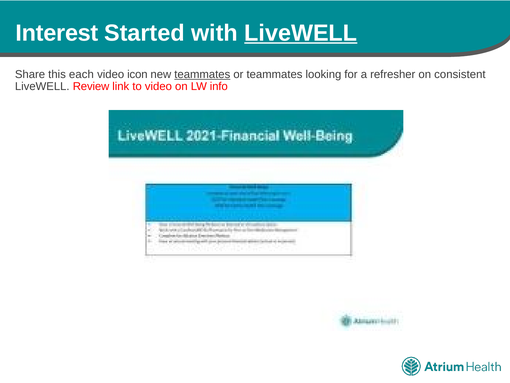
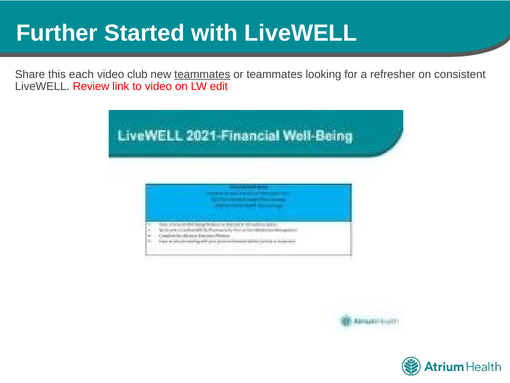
Interest: Interest -> Further
LiveWELL at (301, 33) underline: present -> none
icon: icon -> club
info: info -> edit
